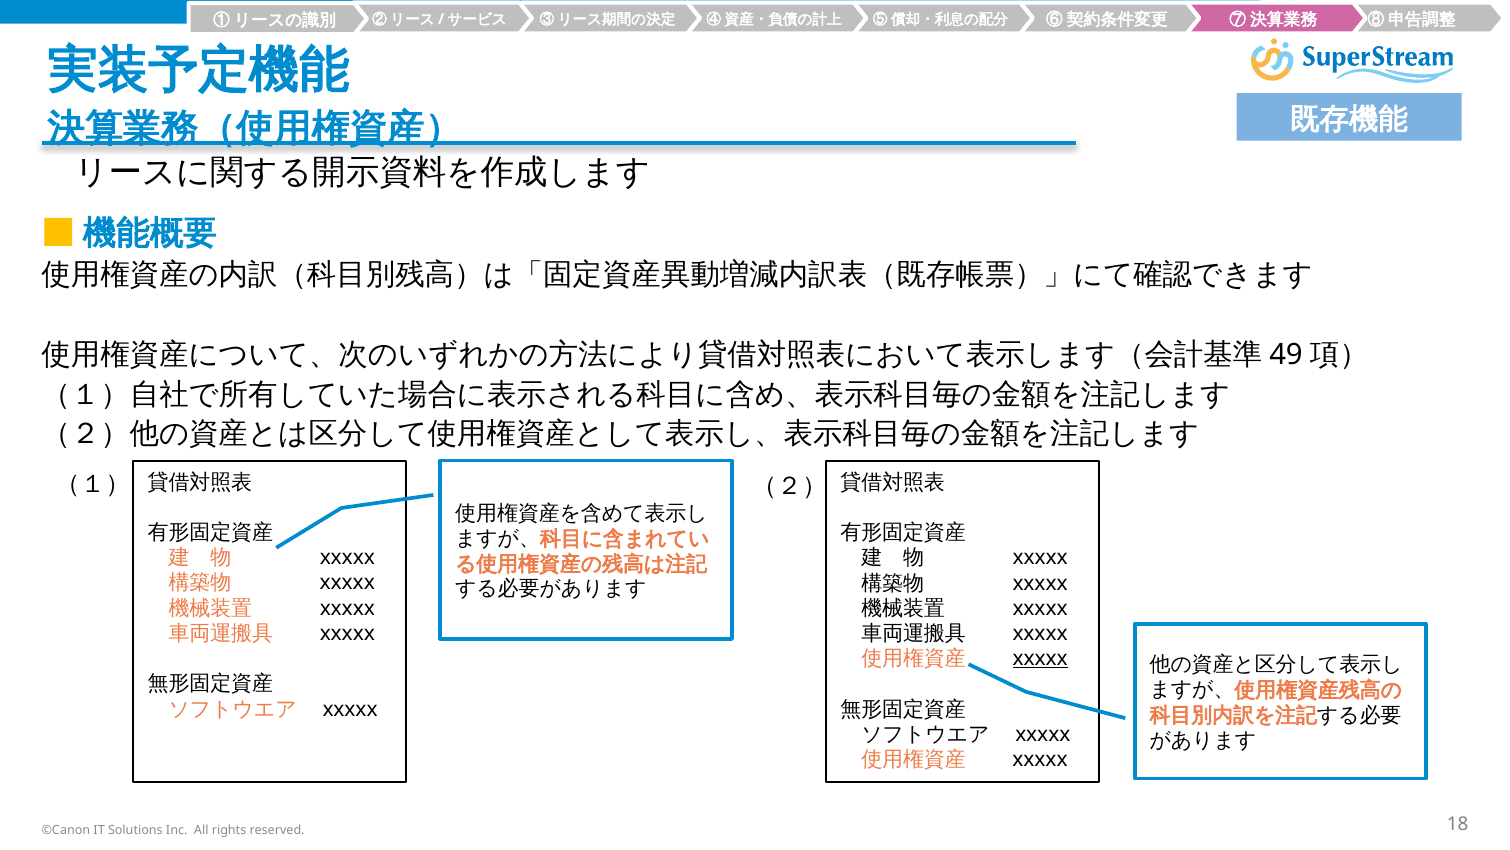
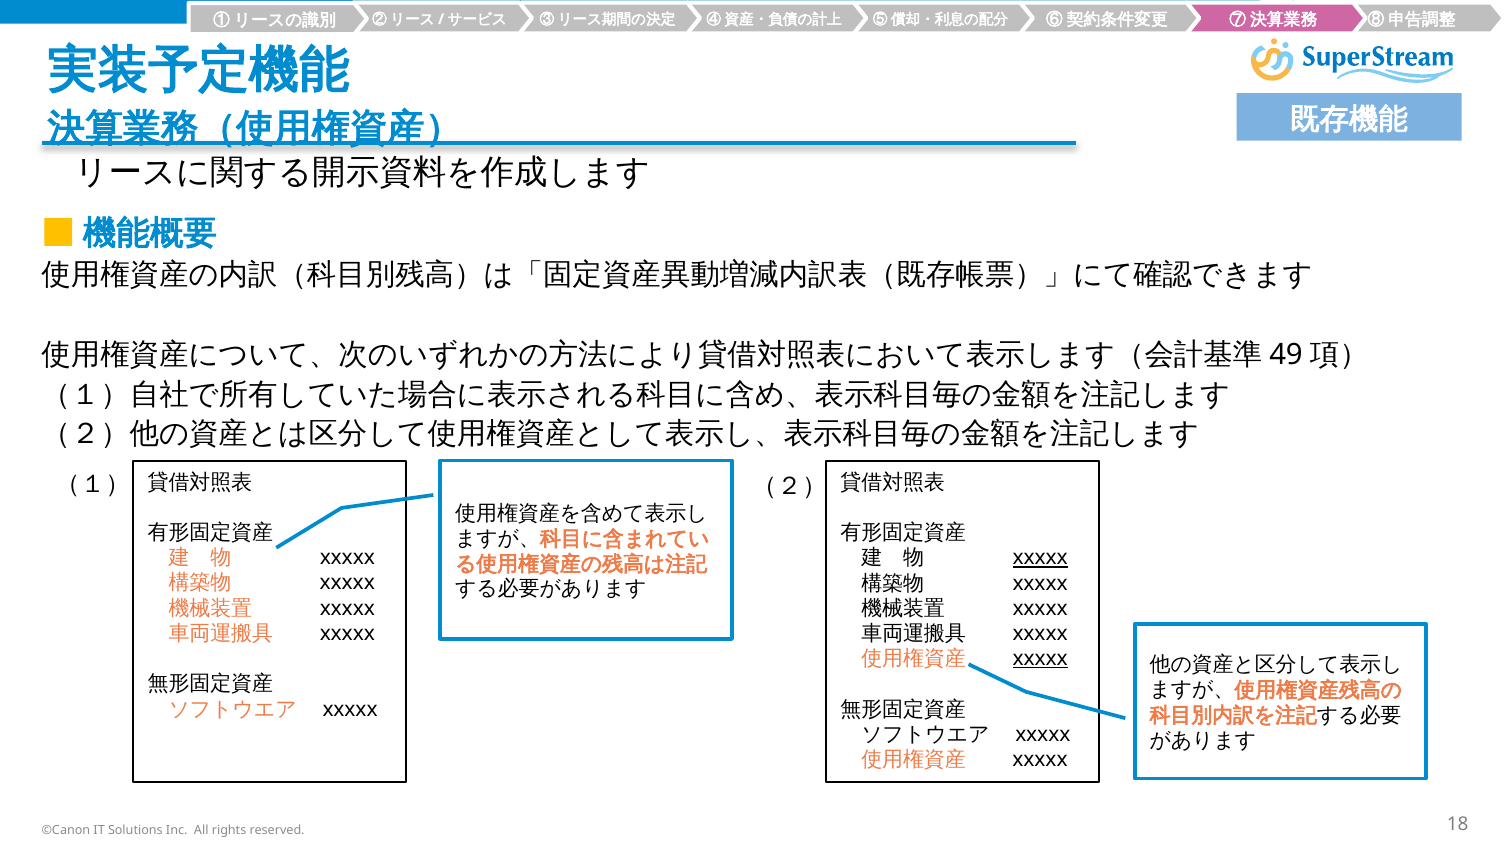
xxxxx at (1040, 557) underline: none -> present
